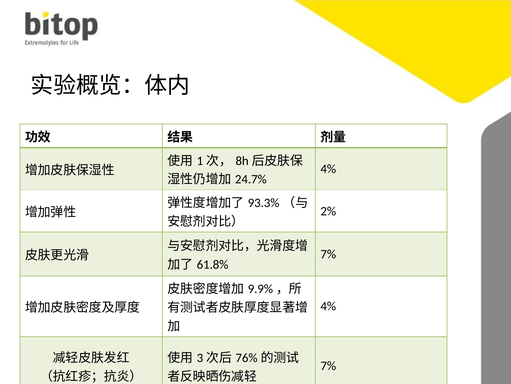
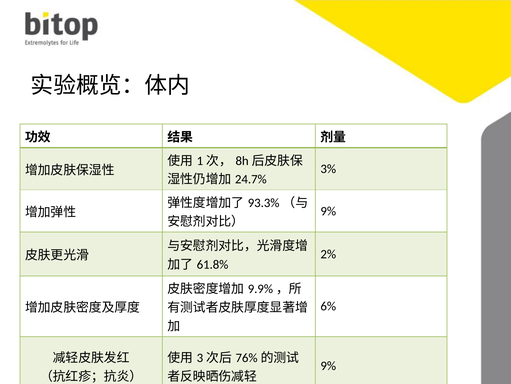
4% at (328, 169): 4% -> 3%
2% at (328, 211): 2% -> 9%
7% at (328, 254): 7% -> 2%
4% at (328, 306): 4% -> 6%
7% at (328, 365): 7% -> 9%
